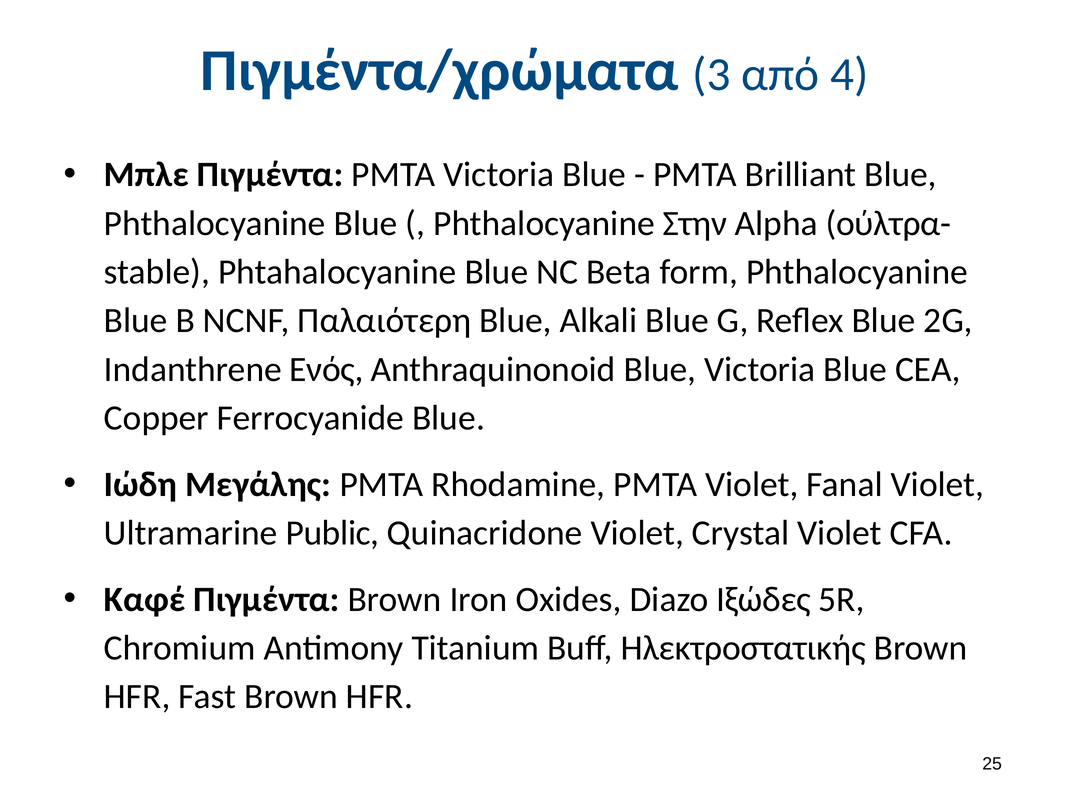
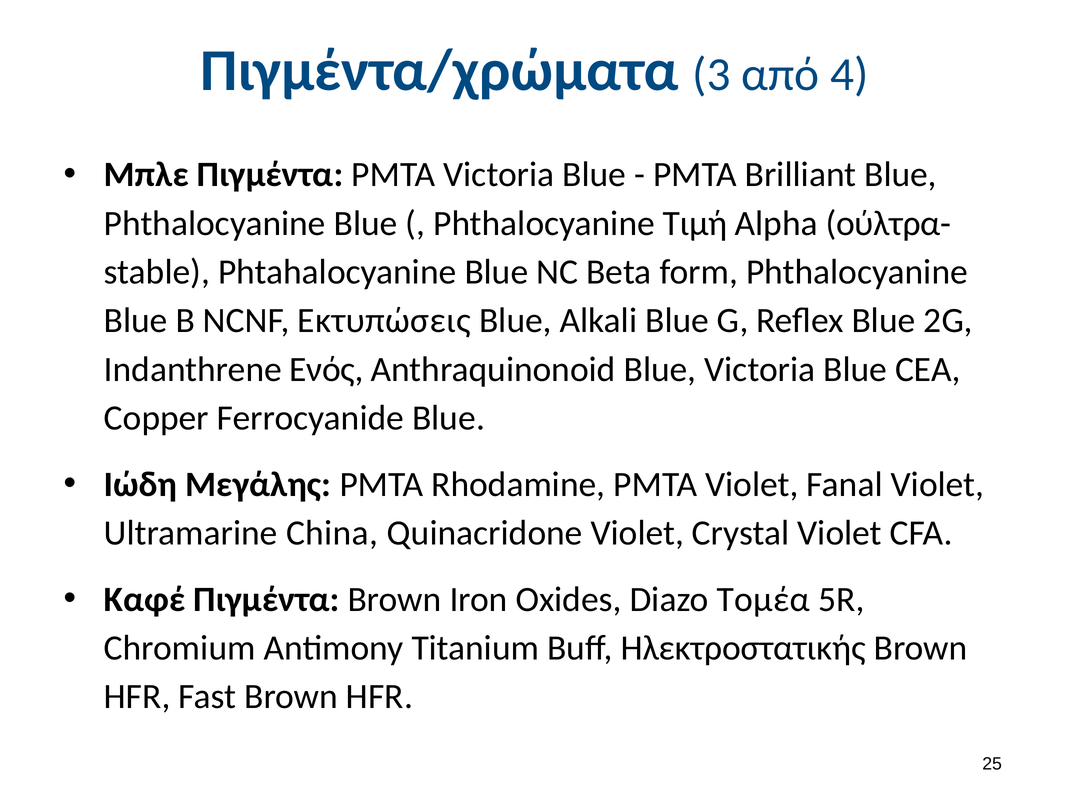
Στην: Στην -> Τιμή
Παλαιότερη: Παλαιότερη -> Εκτυπώσεις
Public: Public -> China
Ιξώδες: Ιξώδες -> Τομέα
